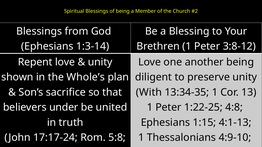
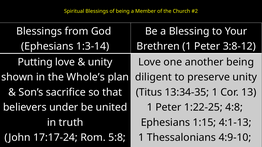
Repent: Repent -> Putting
With: With -> Titus
